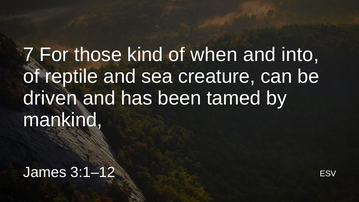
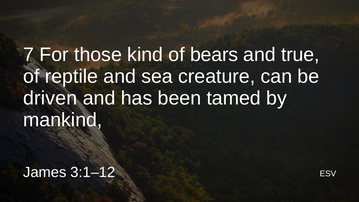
when: when -> bears
into: into -> true
